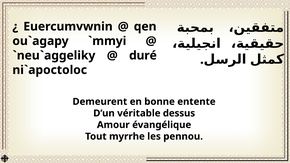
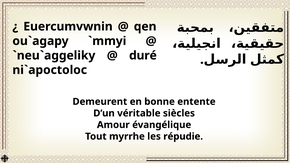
dessus: dessus -> siècles
pennou: pennou -> répudie
